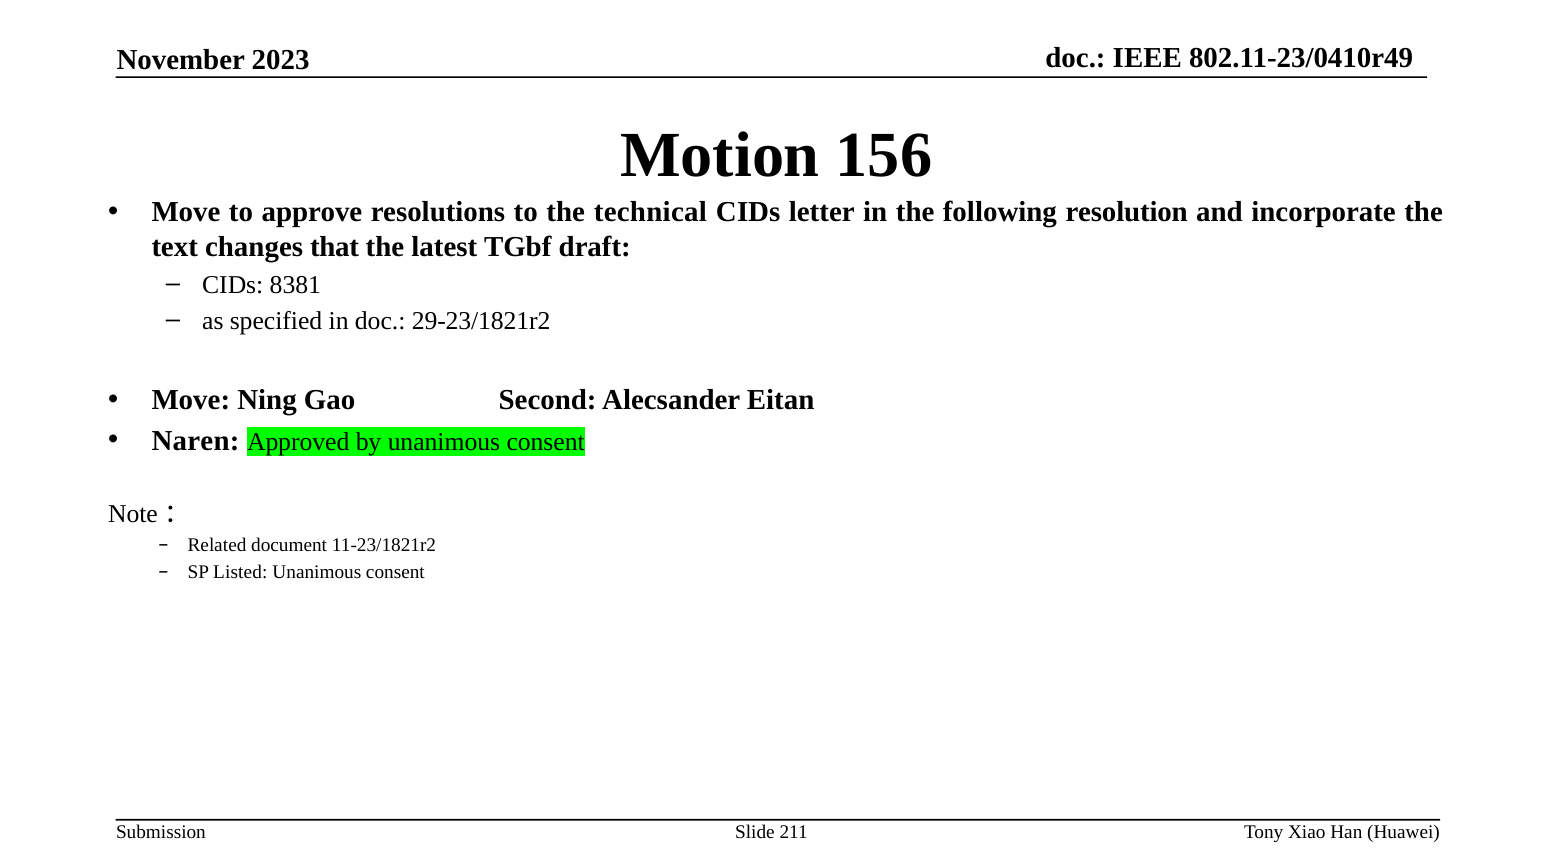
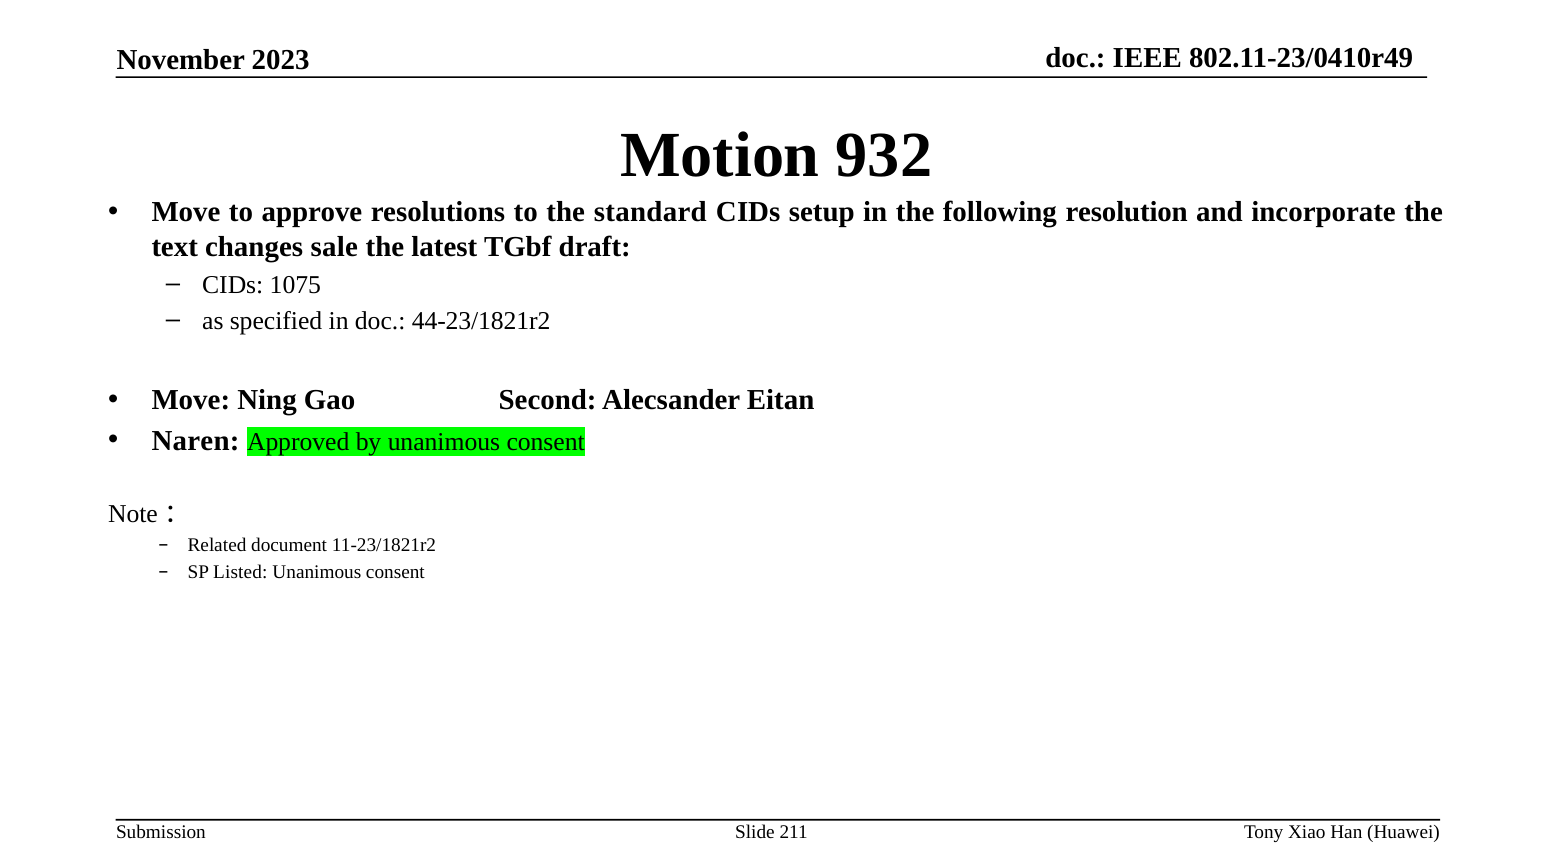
156: 156 -> 932
technical: technical -> standard
letter: letter -> setup
that: that -> sale
8381: 8381 -> 1075
29-23/1821r2: 29-23/1821r2 -> 44-23/1821r2
